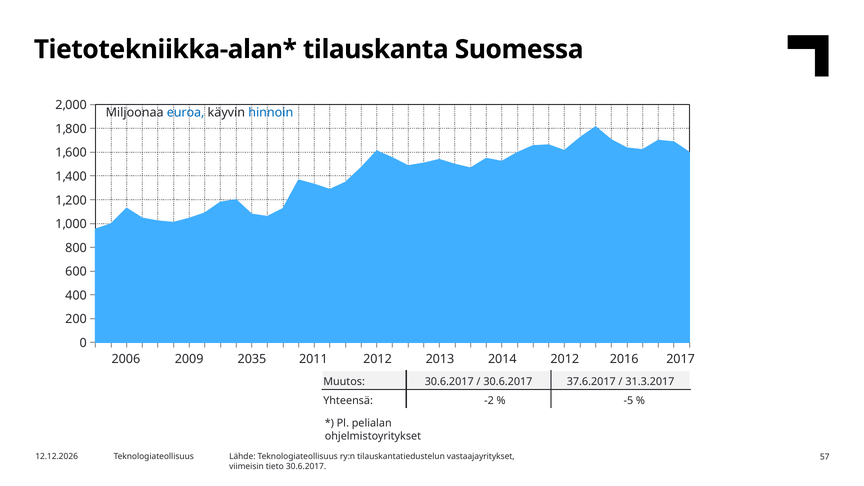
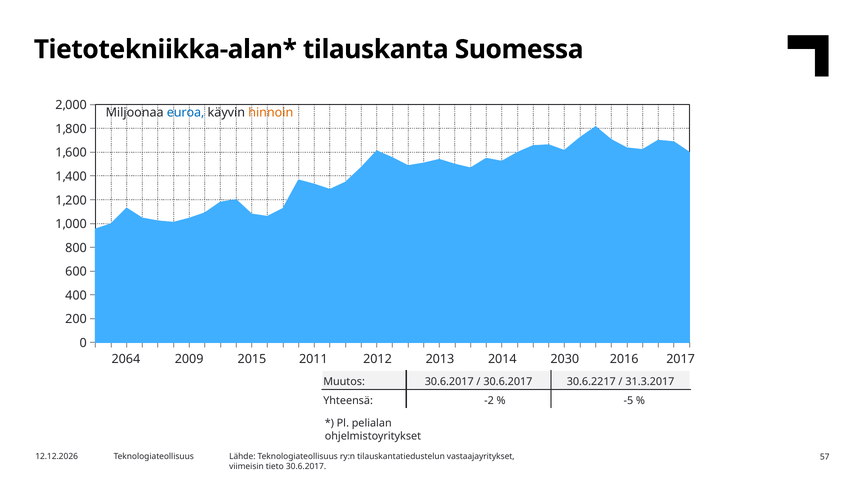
hinnoin colour: blue -> orange
2006: 2006 -> 2064
2035: 2035 -> 2015
2014 2012: 2012 -> 2030
37.6.2017: 37.6.2017 -> 30.6.2217
